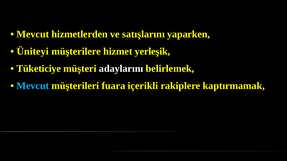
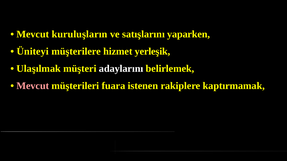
hizmetlerden: hizmetlerden -> kuruluşların
Tüketiciye: Tüketiciye -> Ulaşılmak
Mevcut at (33, 86) colour: light blue -> pink
içerikli: içerikli -> istenen
